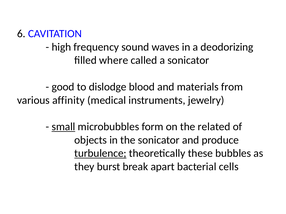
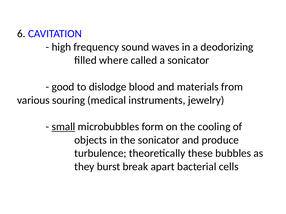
affinity: affinity -> souring
related: related -> cooling
turbulence underline: present -> none
